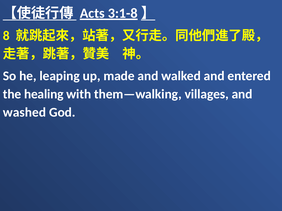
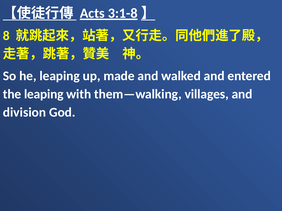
the healing: healing -> leaping
washed: washed -> division
